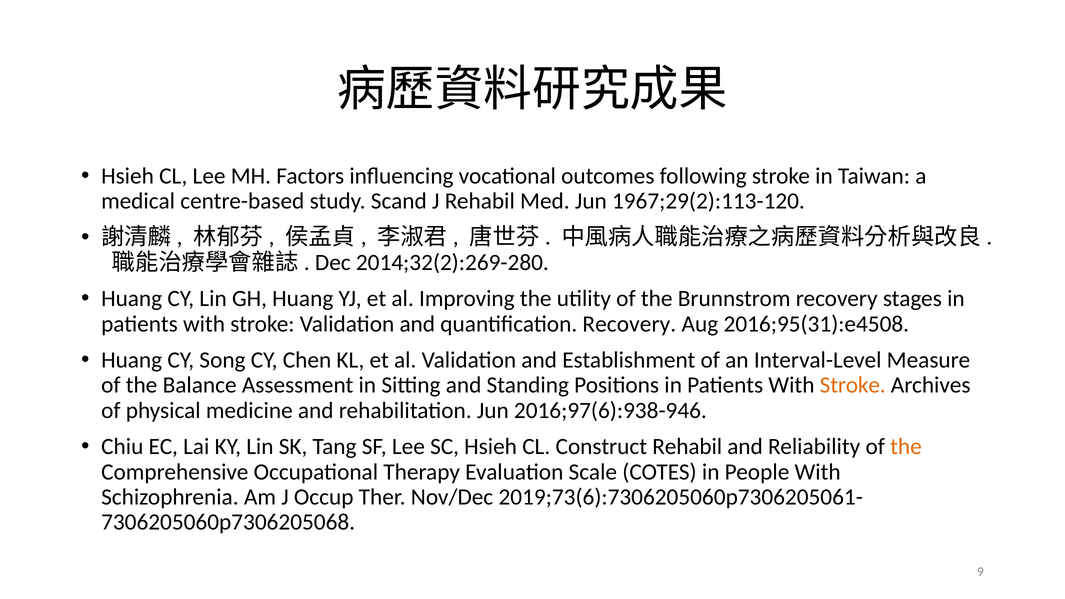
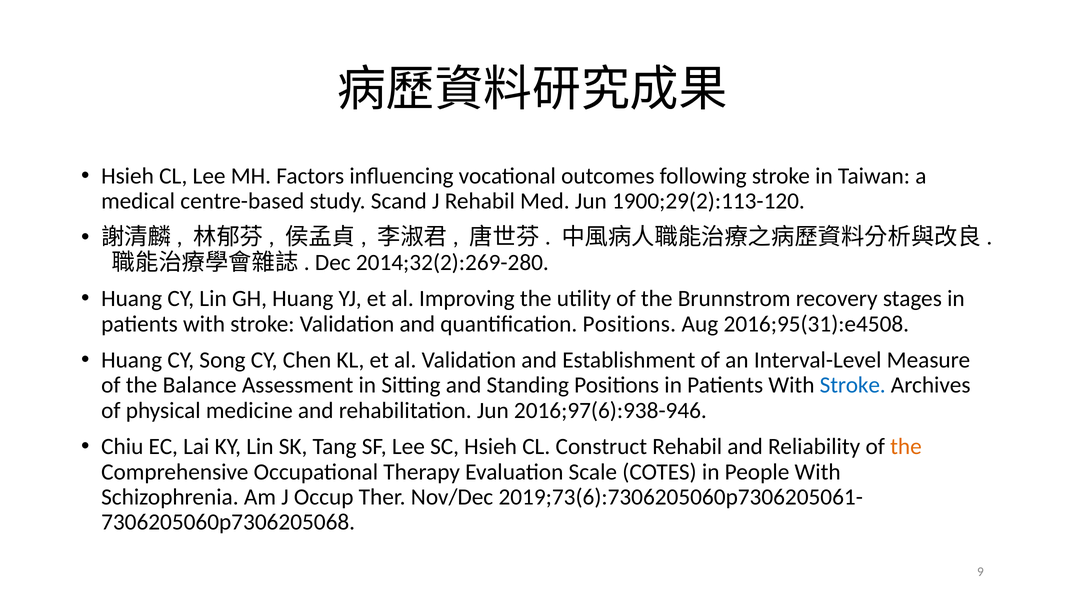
1967;29(2):113-120: 1967;29(2):113-120 -> 1900;29(2):113-120
quantification Recovery: Recovery -> Positions
Stroke at (853, 385) colour: orange -> blue
